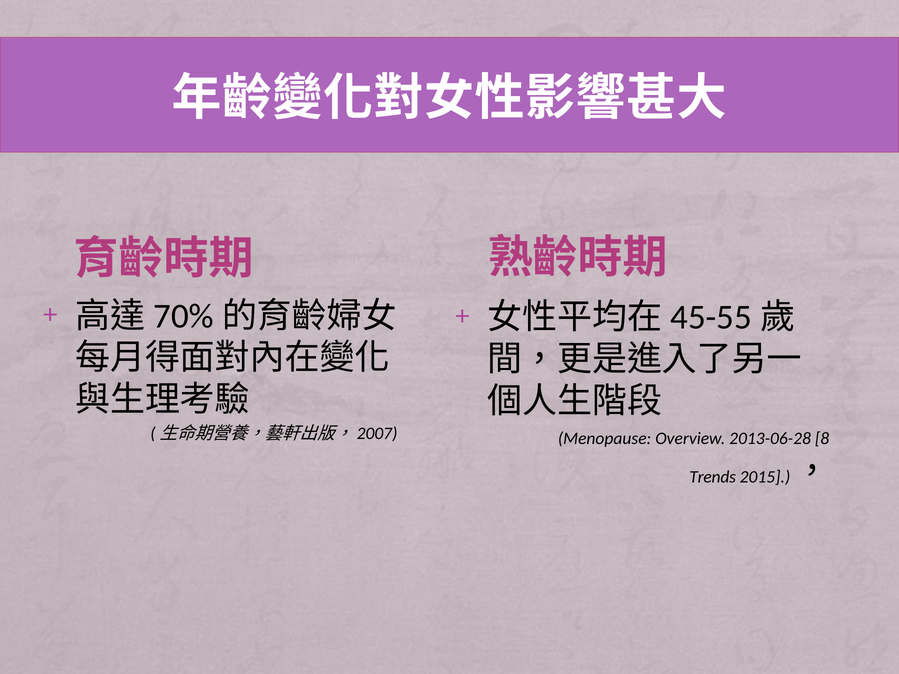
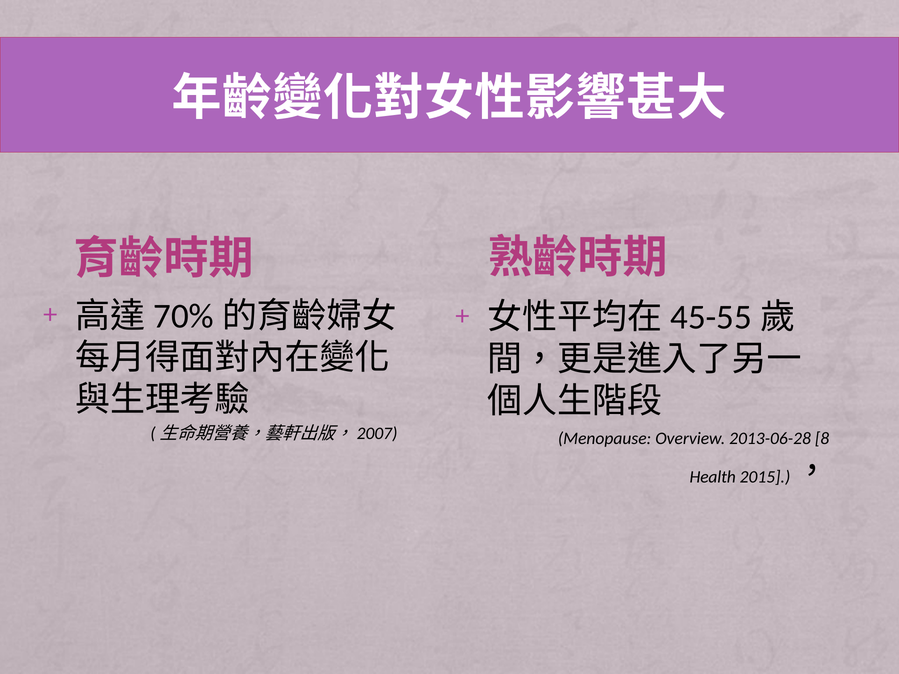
Trends: Trends -> Health
